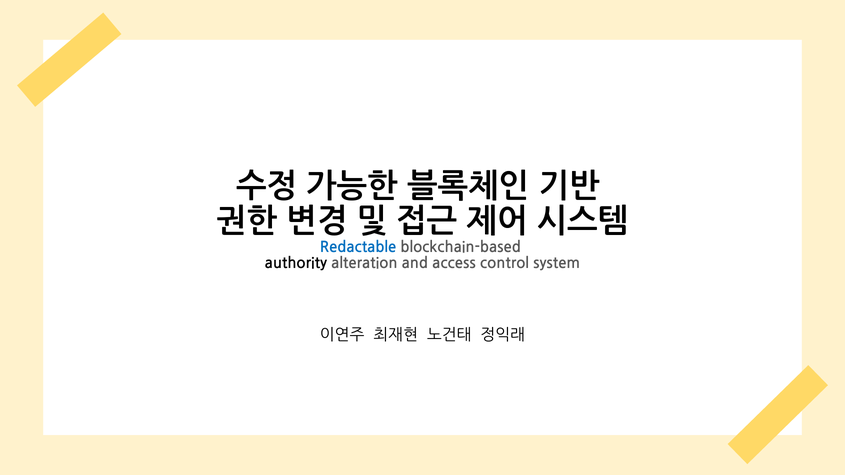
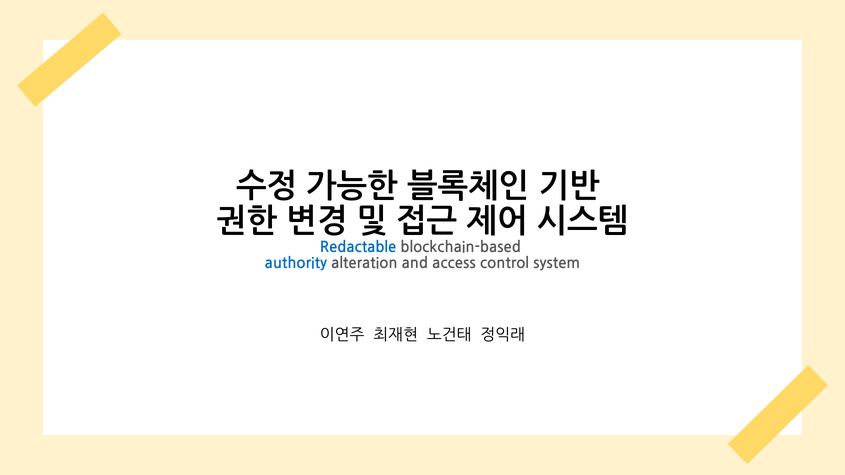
authority colour: black -> blue
